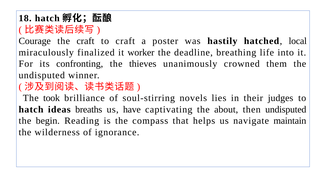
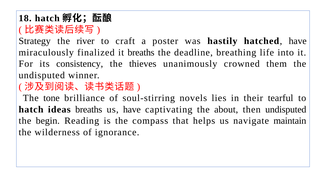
Courage: Courage -> Strategy
the craft: craft -> river
hatched local: local -> have
it worker: worker -> breaths
confronting: confronting -> consistency
took: took -> tone
judges: judges -> tearful
